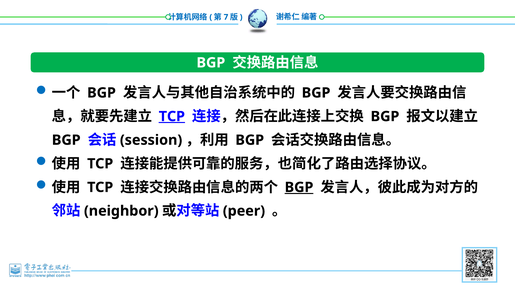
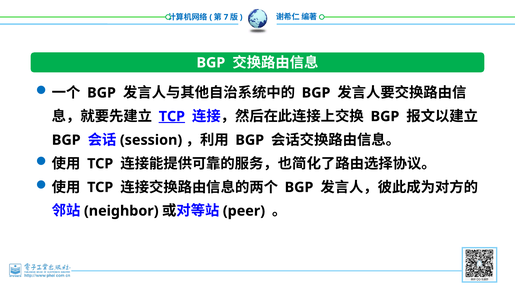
BGP at (299, 187) underline: present -> none
